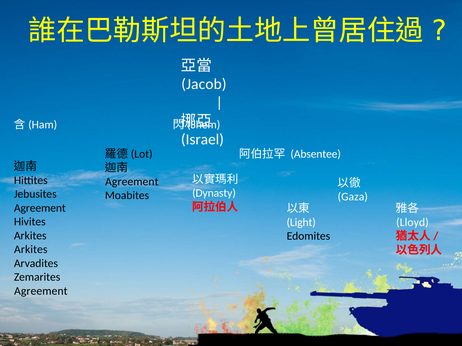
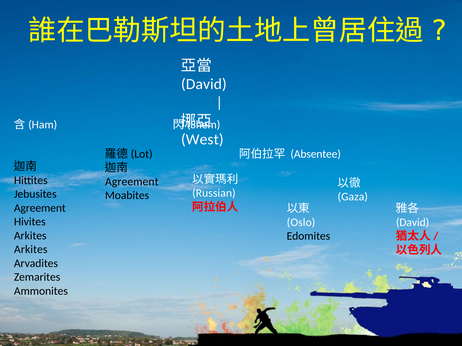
Jacob at (204, 84): Jacob -> David
Israel: Israel -> West
Dynasty: Dynasty -> Russian
Light: Light -> Oslo
Lloyd at (412, 223): Lloyd -> David
Agreement at (41, 291): Agreement -> Ammonites
